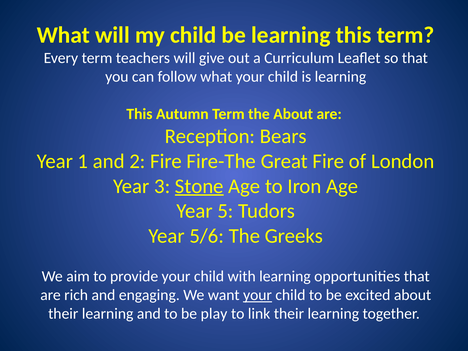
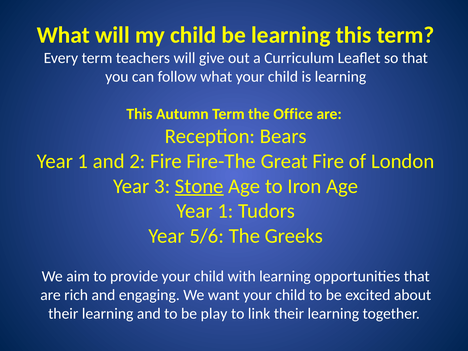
the About: About -> Office
5 at (226, 211): 5 -> 1
your at (258, 295) underline: present -> none
